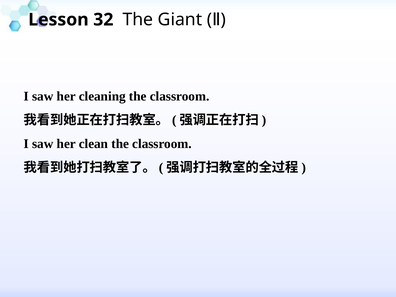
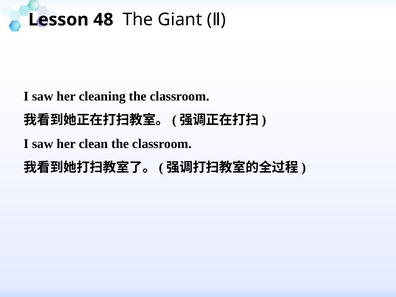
32: 32 -> 48
